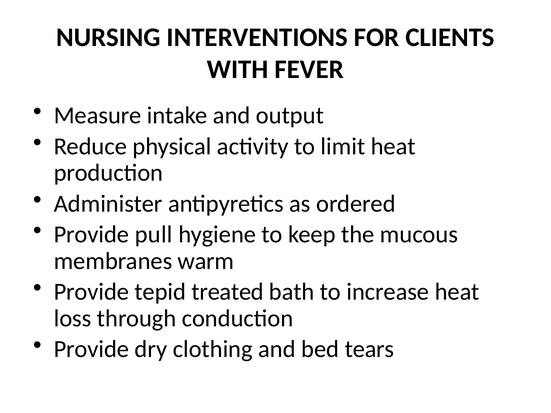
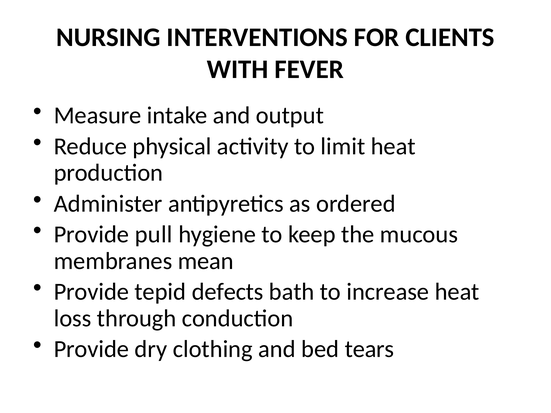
warm: warm -> mean
treated: treated -> defects
